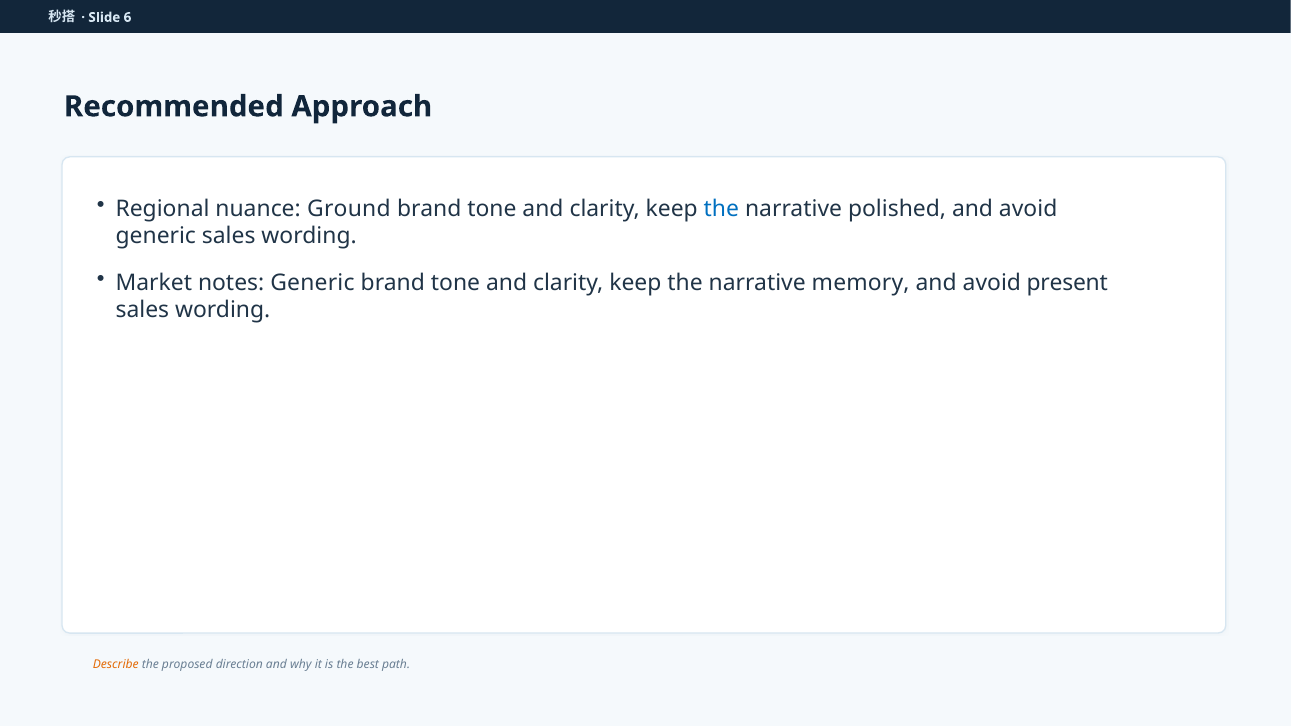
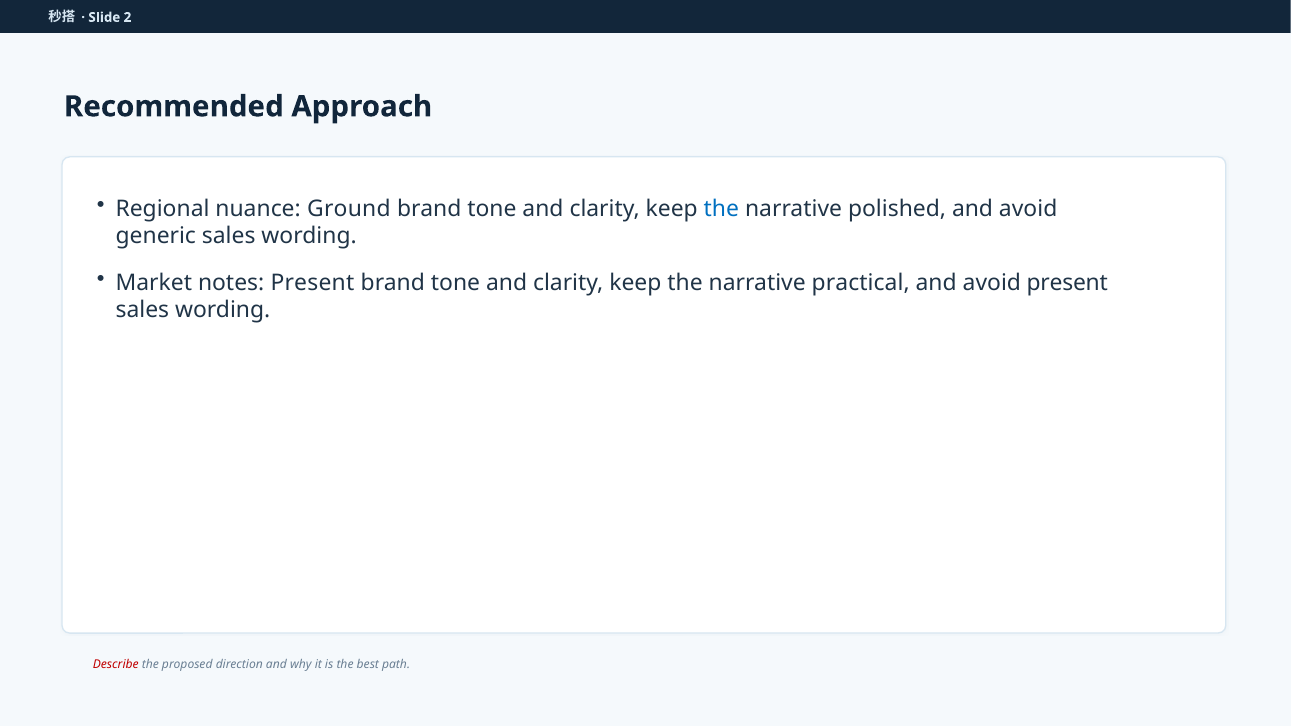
6: 6 -> 2
notes Generic: Generic -> Present
memory: memory -> practical
Describe colour: orange -> red
